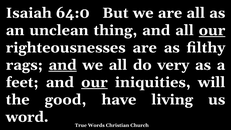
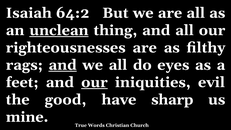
64:0: 64:0 -> 64:2
unclean underline: none -> present
our at (212, 30) underline: present -> none
very: very -> eyes
will: will -> evil
living: living -> sharp
word: word -> mine
